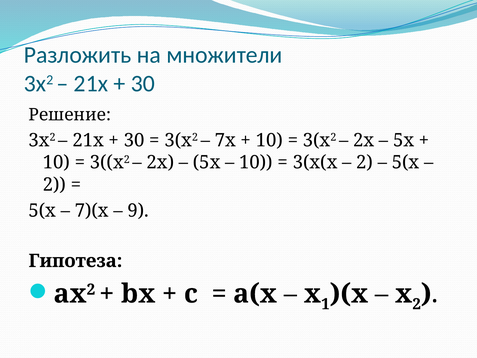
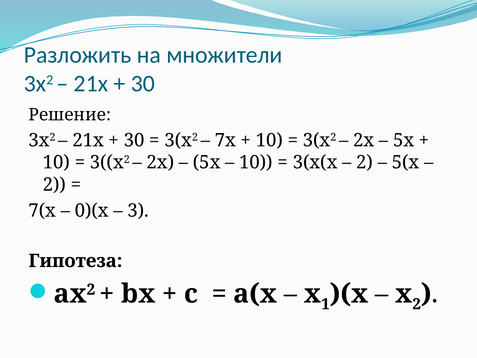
5(х at (42, 211): 5(х -> 7(х
7)(х: 7)(х -> 0)(х
9: 9 -> 3
